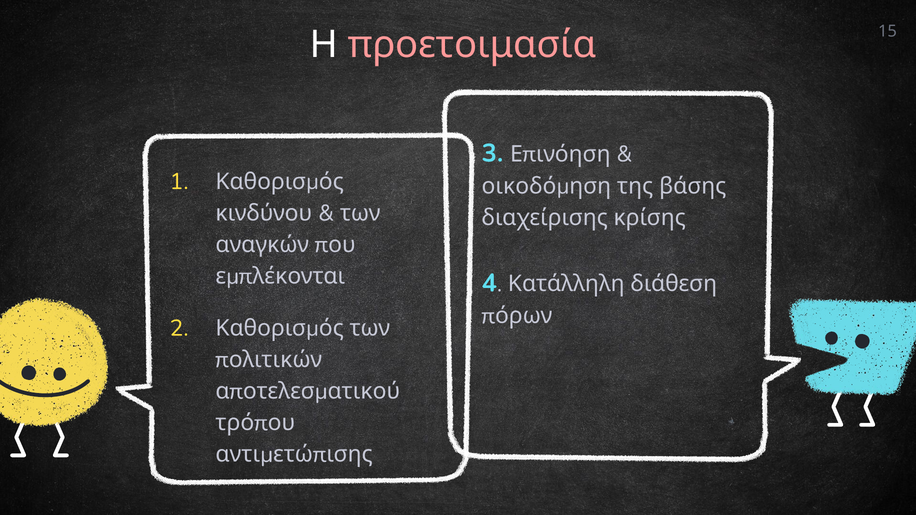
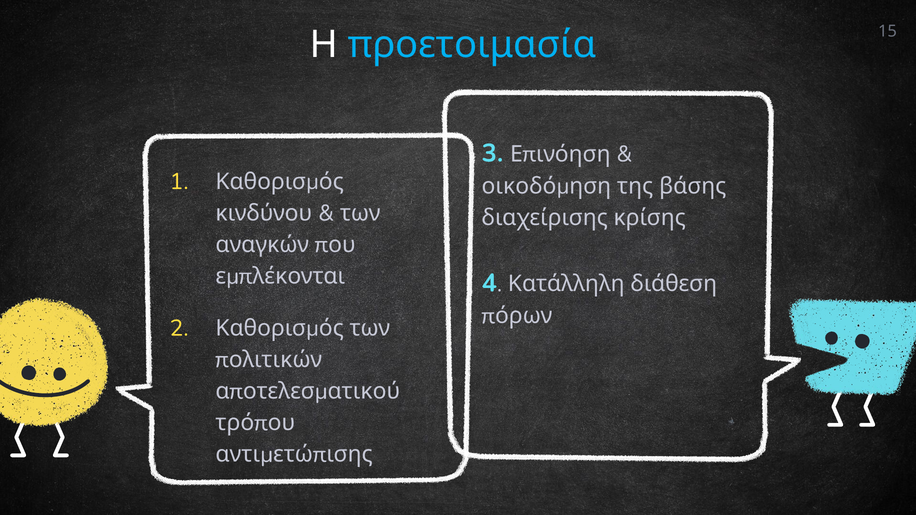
προετοιμασία colour: pink -> light blue
